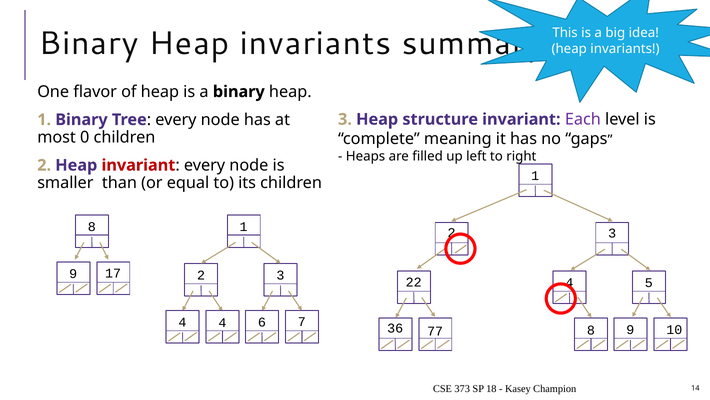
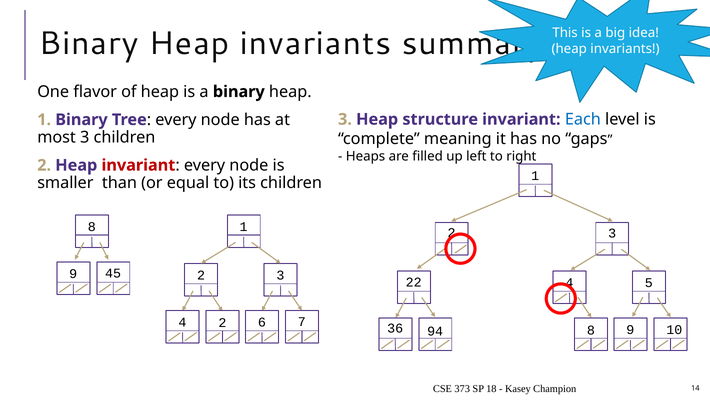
Each colour: purple -> blue
most 0: 0 -> 3
17: 17 -> 45
4 4: 4 -> 2
77: 77 -> 94
